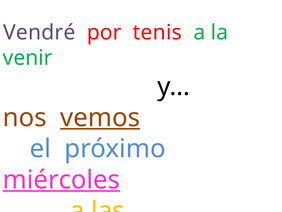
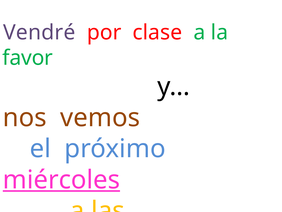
tenis: tenis -> clase
venir: venir -> favor
vemos underline: present -> none
